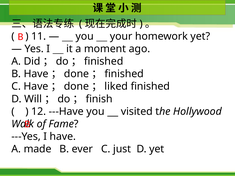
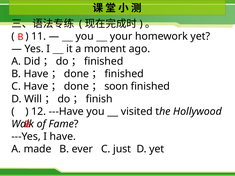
liked: liked -> soon
